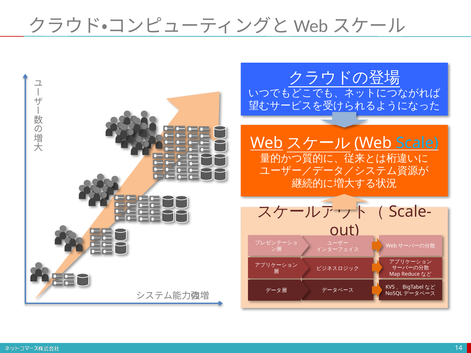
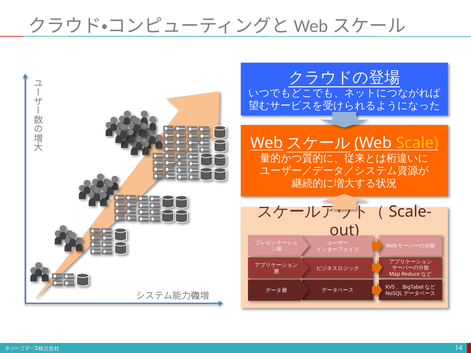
Scale colour: light blue -> yellow
